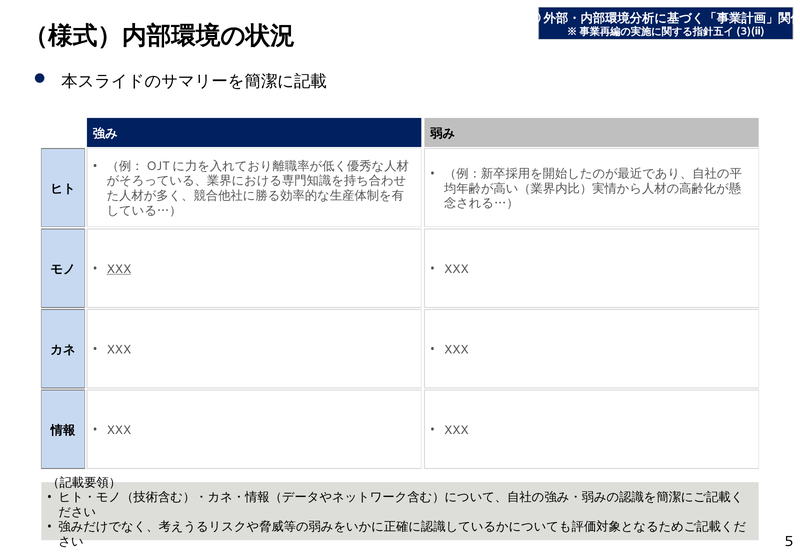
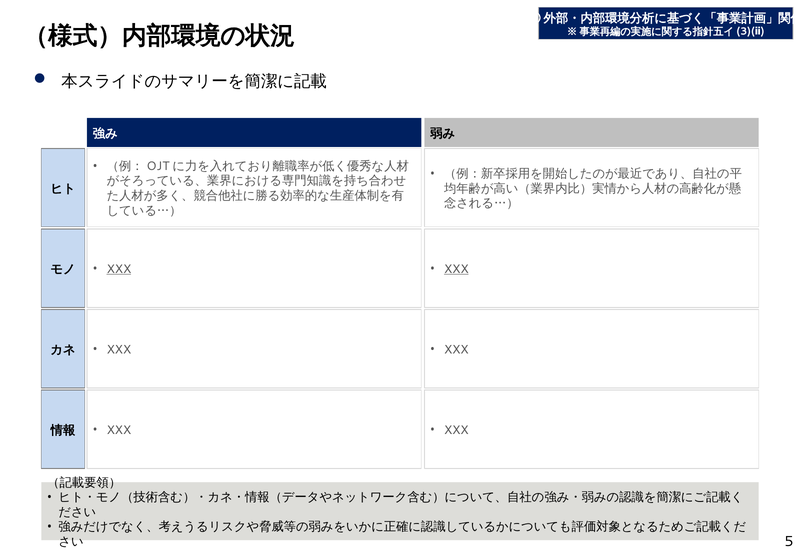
XXX at (456, 269) underline: none -> present
